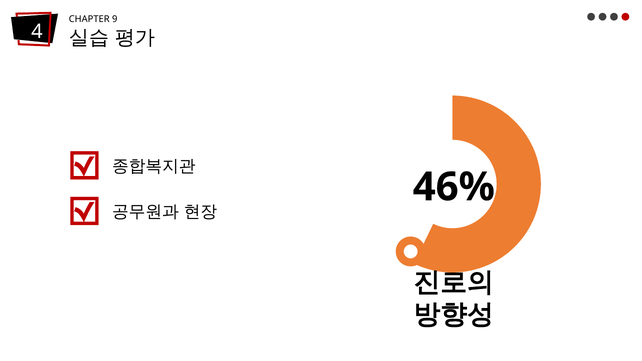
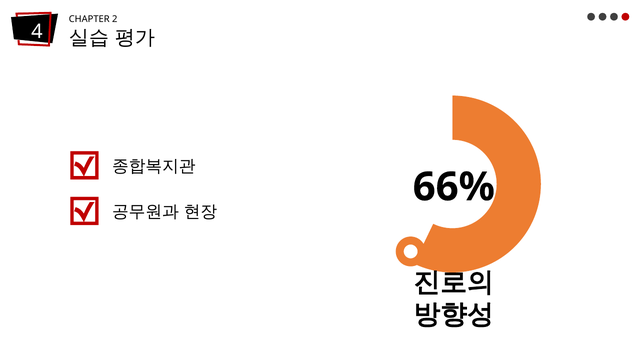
9: 9 -> 2
46%: 46% -> 66%
